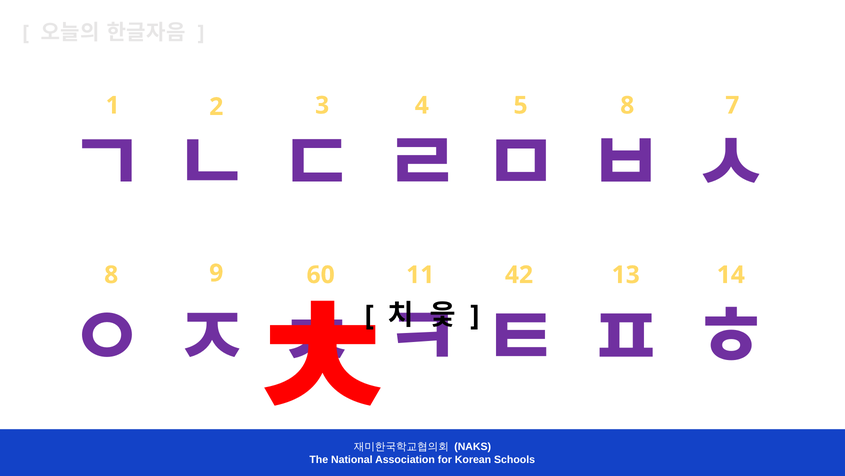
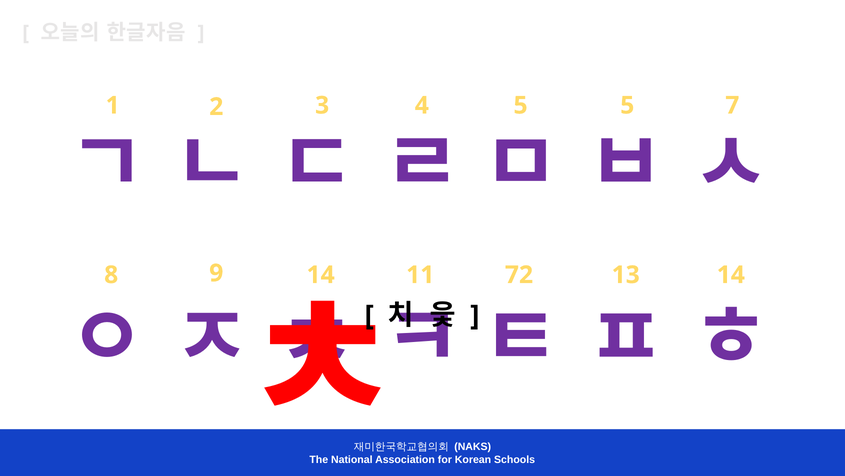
5 8: 8 -> 5
9 60: 60 -> 14
42: 42 -> 72
